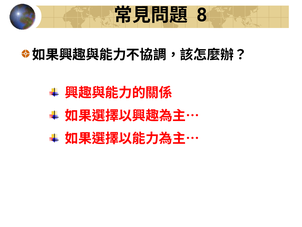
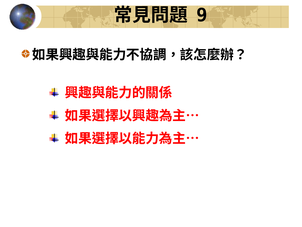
8: 8 -> 9
